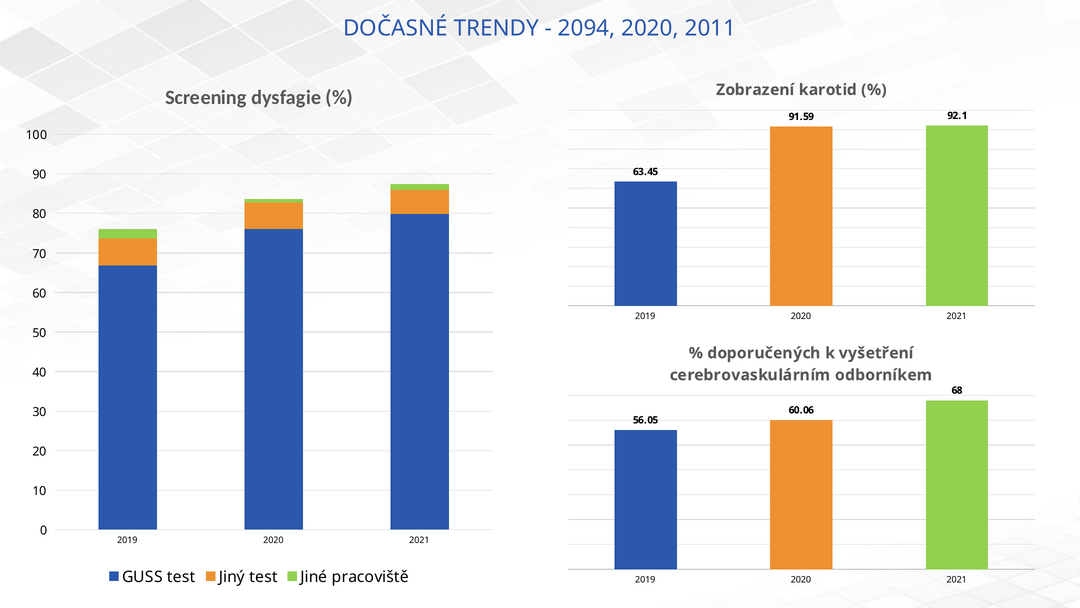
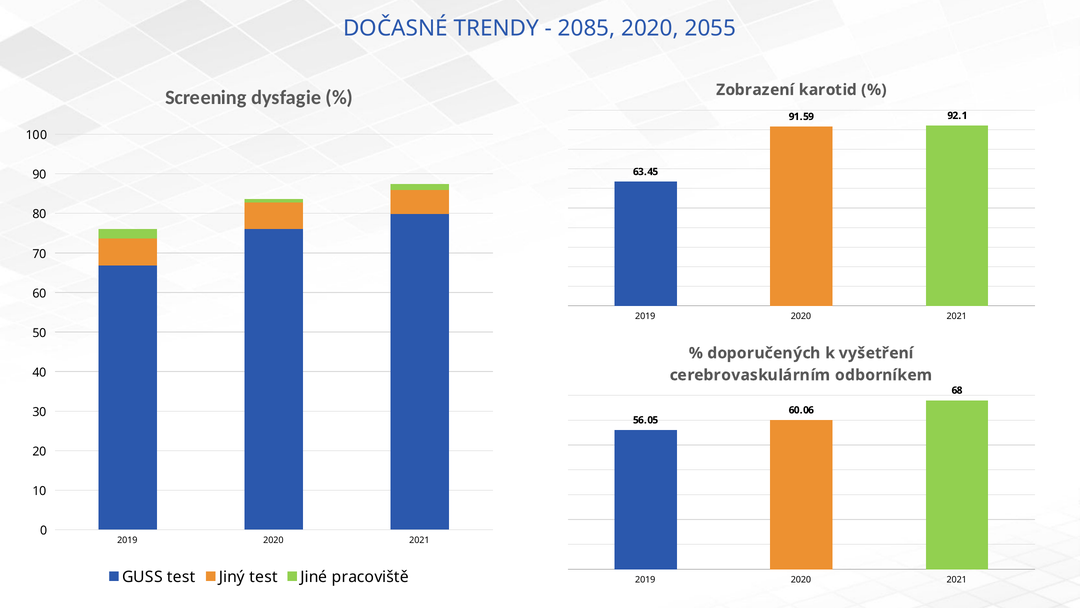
2094: 2094 -> 2085
2011: 2011 -> 2055
